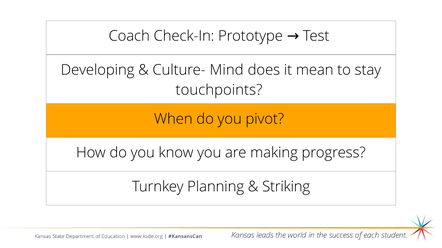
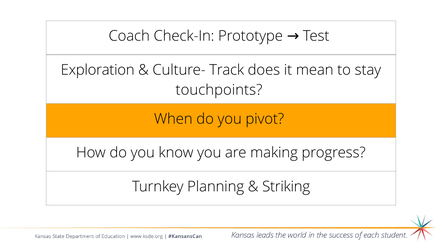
Developing: Developing -> Exploration
Mind: Mind -> Track
